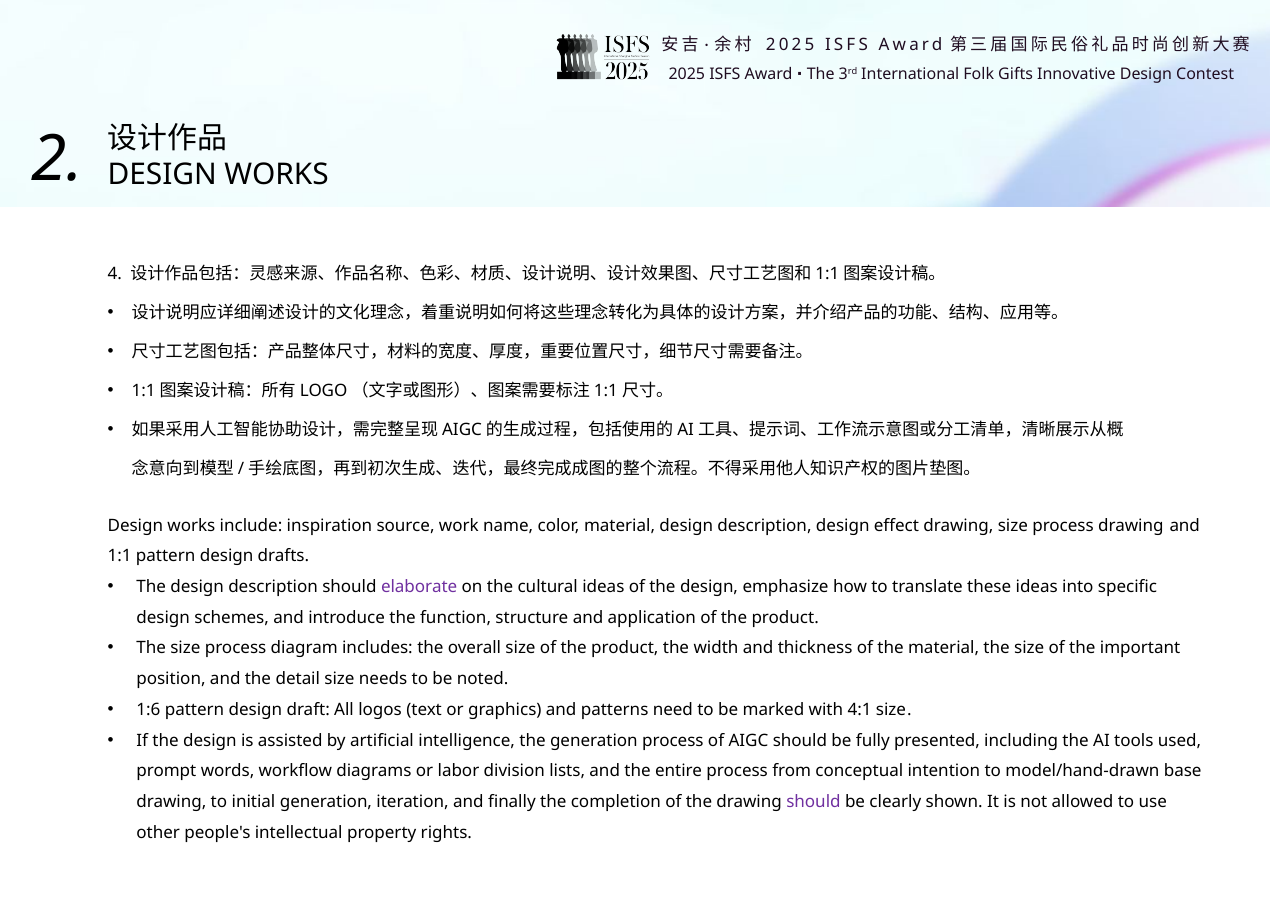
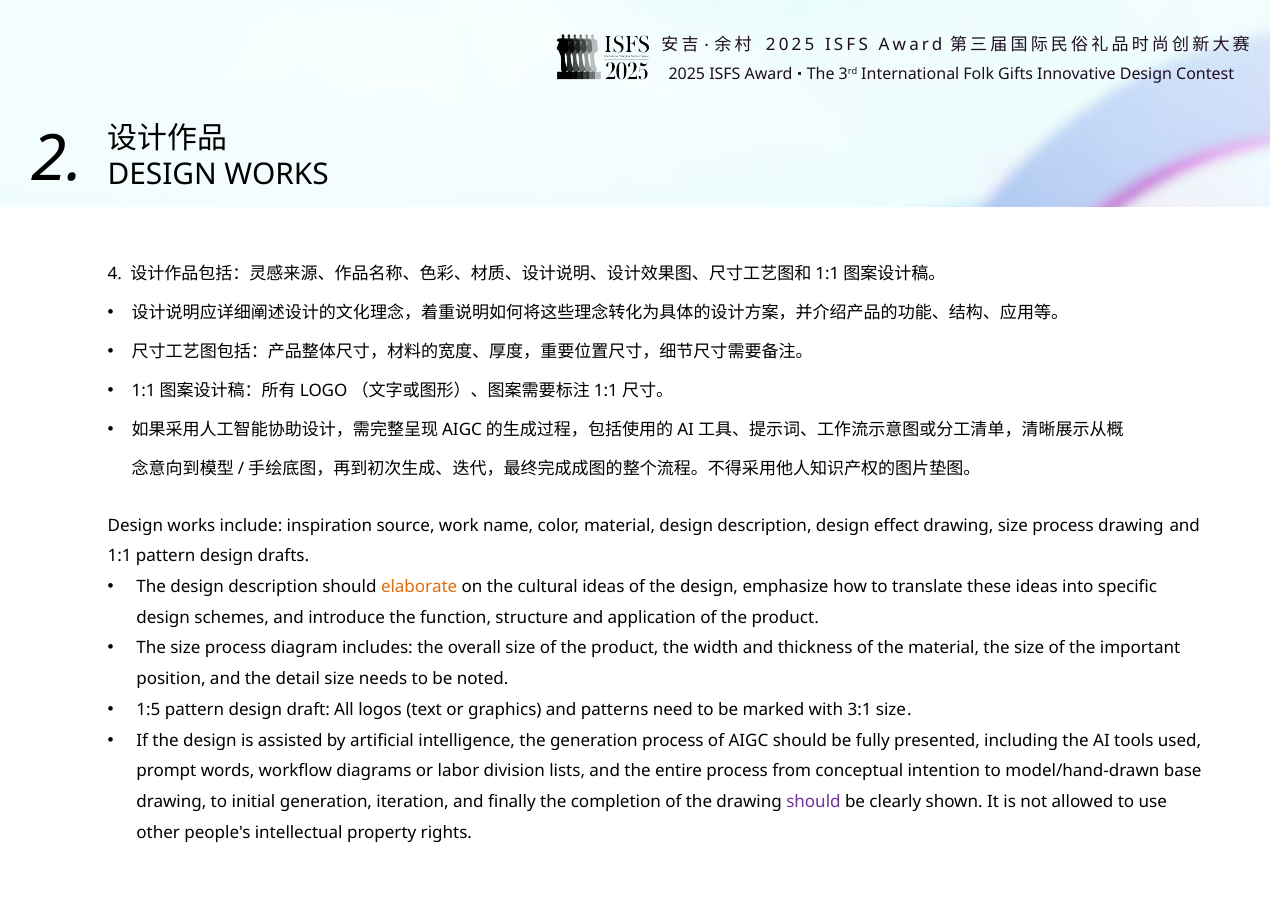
elaborate colour: purple -> orange
1:6: 1:6 -> 1:5
4:1: 4:1 -> 3:1
